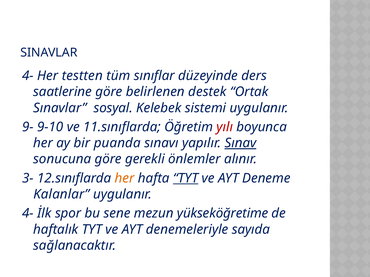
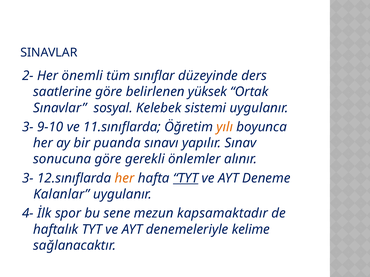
4- at (28, 76): 4- -> 2-
testten: testten -> önemli
destek: destek -> yüksek
9- at (28, 127): 9- -> 3-
yılı colour: red -> orange
Sınav underline: present -> none
yükseköğretime: yükseköğretime -> kapsamaktadır
sayıda: sayıda -> kelime
